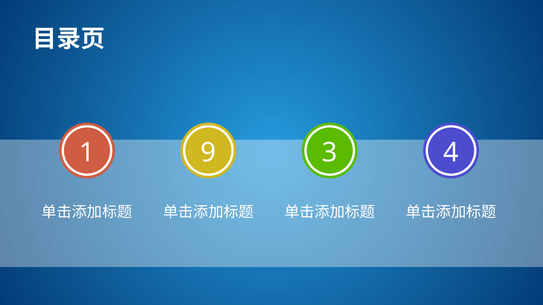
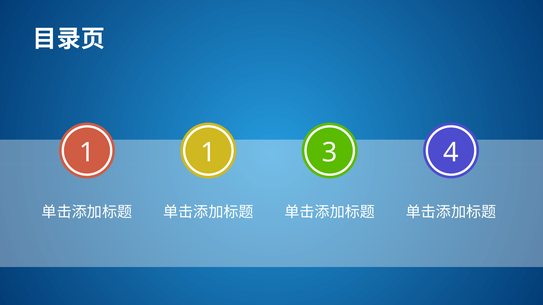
1 9: 9 -> 1
